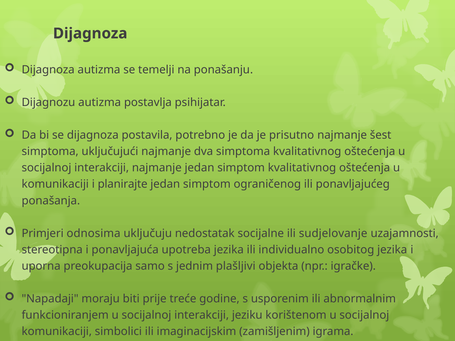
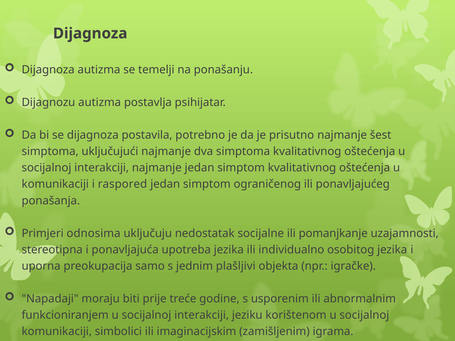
planirajte: planirajte -> raspored
sudjelovanje: sudjelovanje -> pomanjkanje
